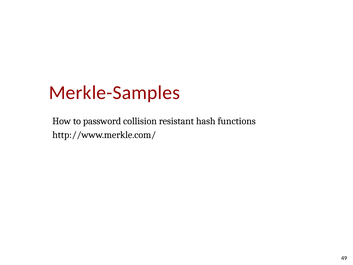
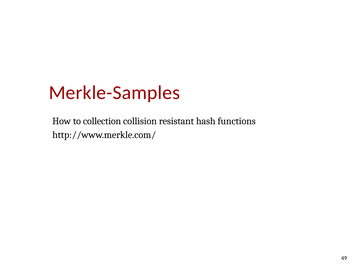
password: password -> collection
